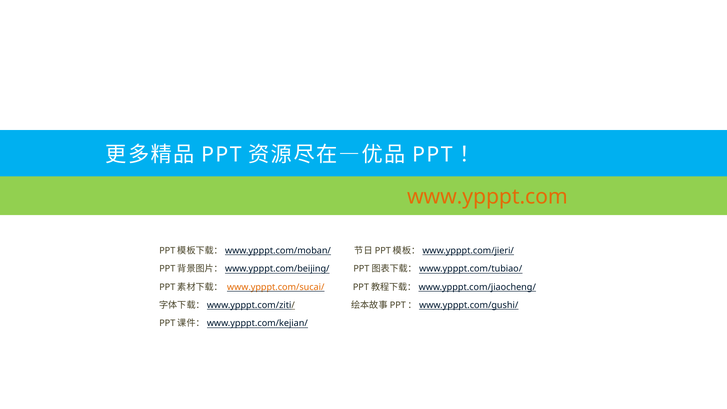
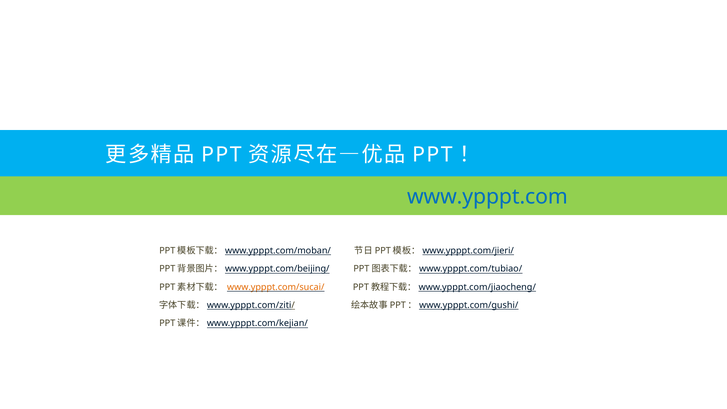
www.ypppt.com colour: orange -> blue
